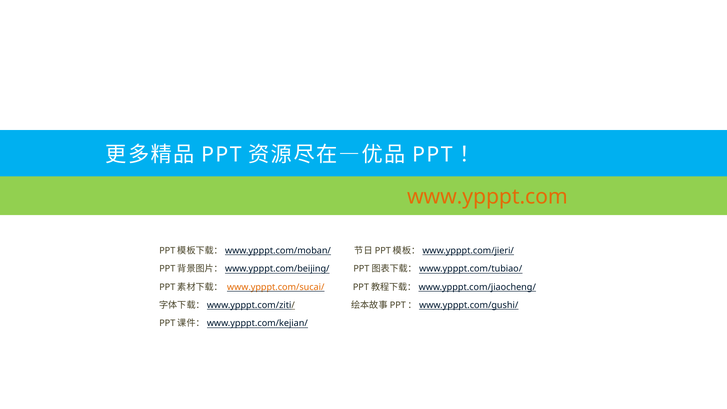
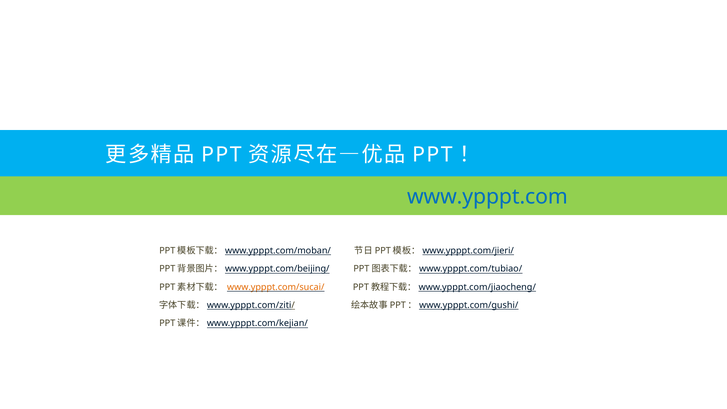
www.ypppt.com colour: orange -> blue
